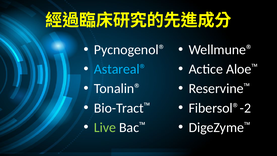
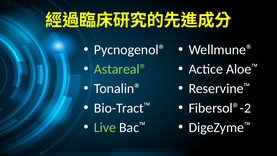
Astareal® colour: light blue -> light green
